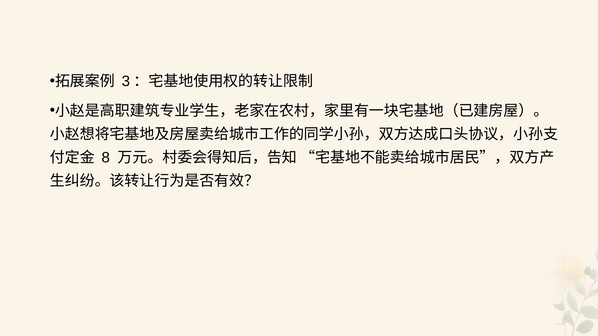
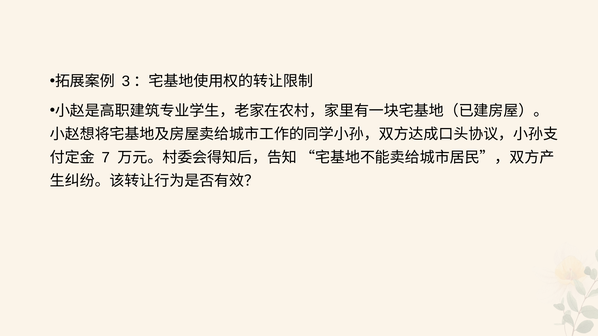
8: 8 -> 7
